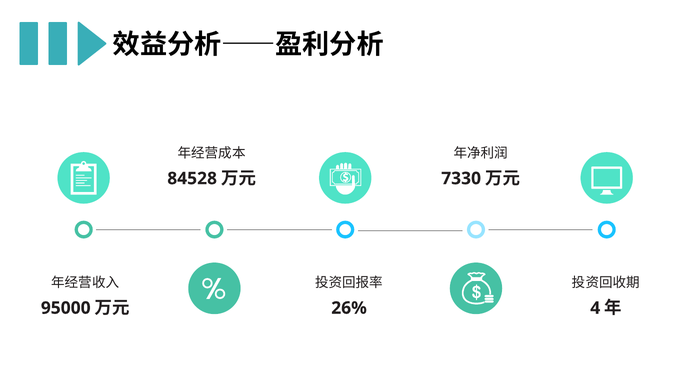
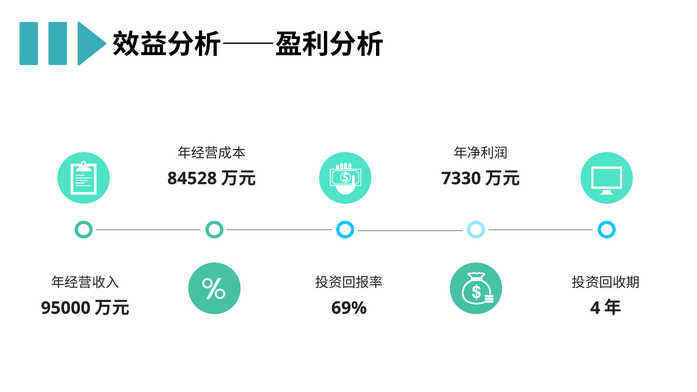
26%: 26% -> 69%
